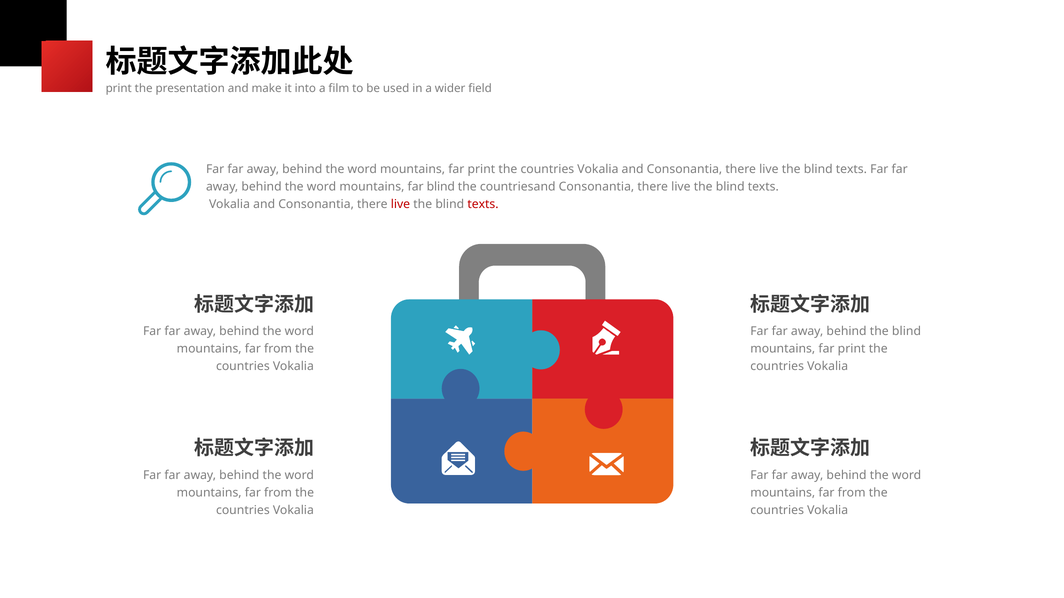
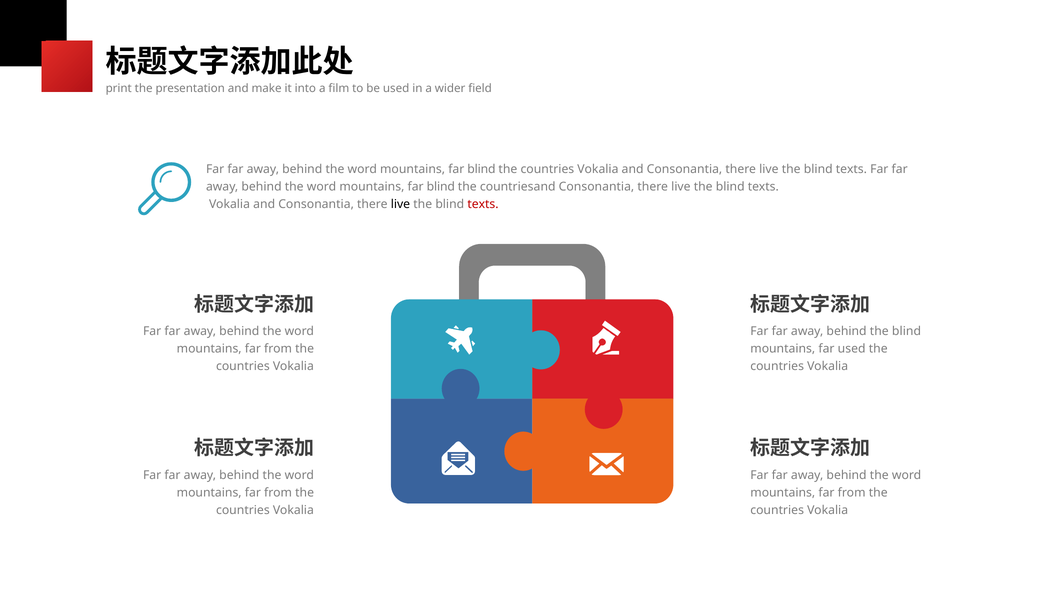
print at (481, 169): print -> blind
live at (400, 204) colour: red -> black
print at (852, 349): print -> used
